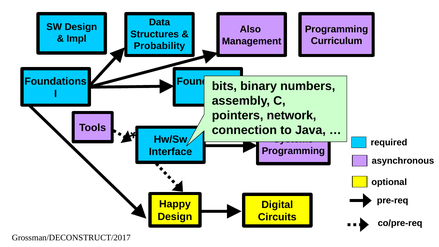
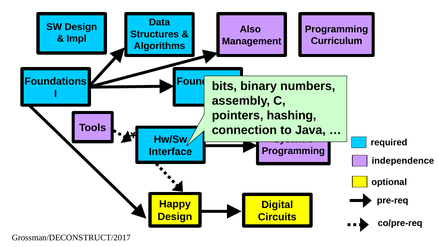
Probability: Probability -> Algorithms
network: network -> hashing
asynchronous: asynchronous -> independence
